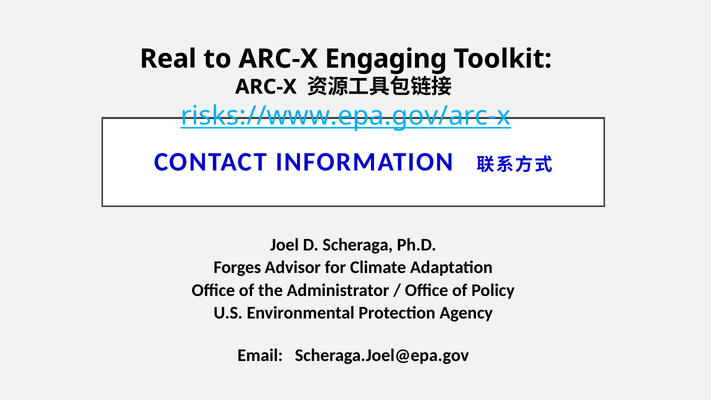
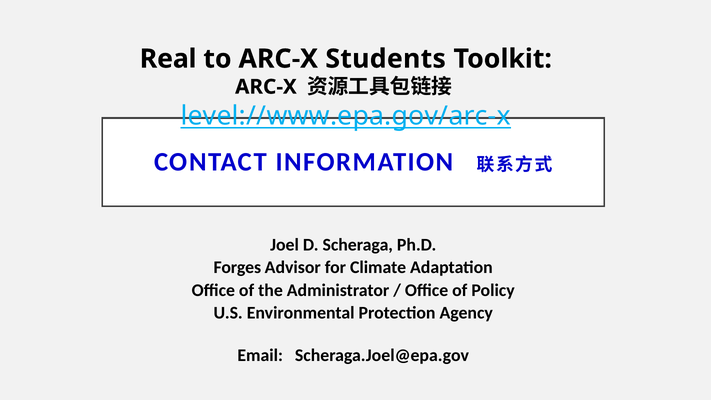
Engaging: Engaging -> Students
risks://www.epa.gov/arc-x: risks://www.epa.gov/arc-x -> level://www.epa.gov/arc-x
